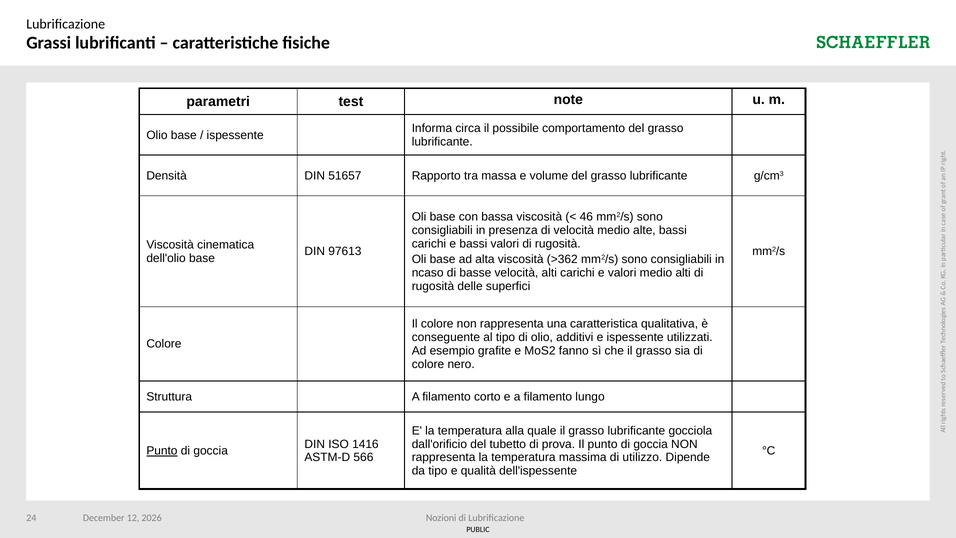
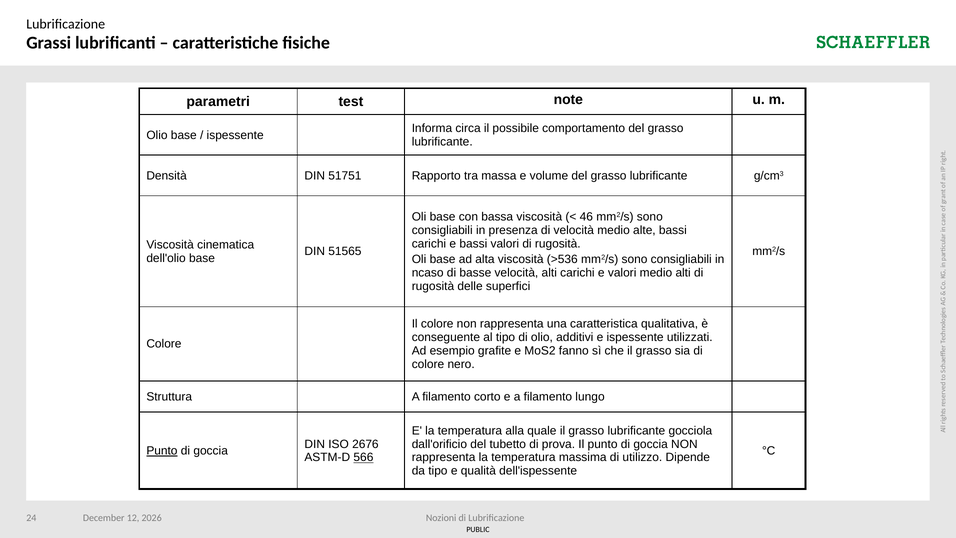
51657: 51657 -> 51751
97613: 97613 -> 51565
>362: >362 -> >536
1416: 1416 -> 2676
566 underline: none -> present
